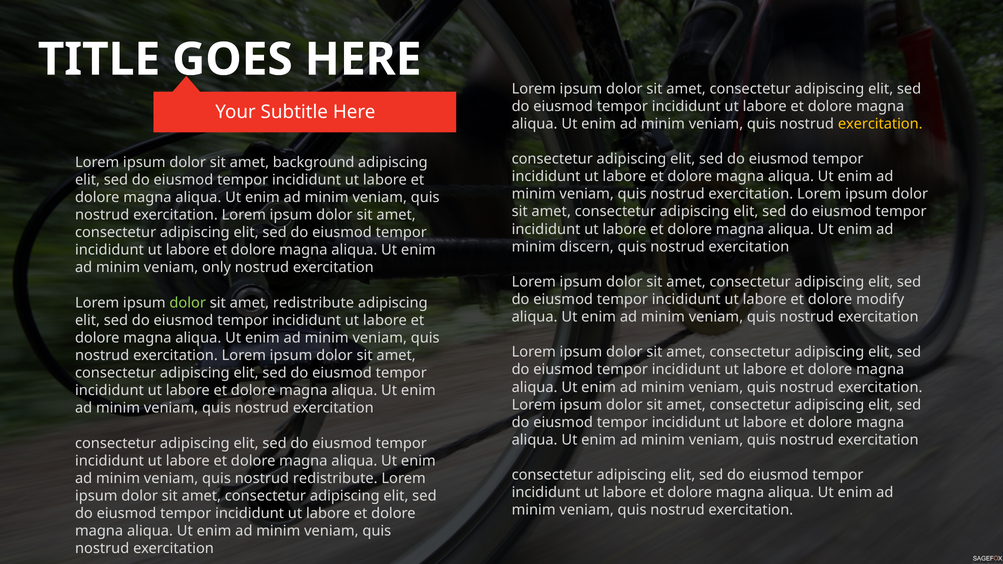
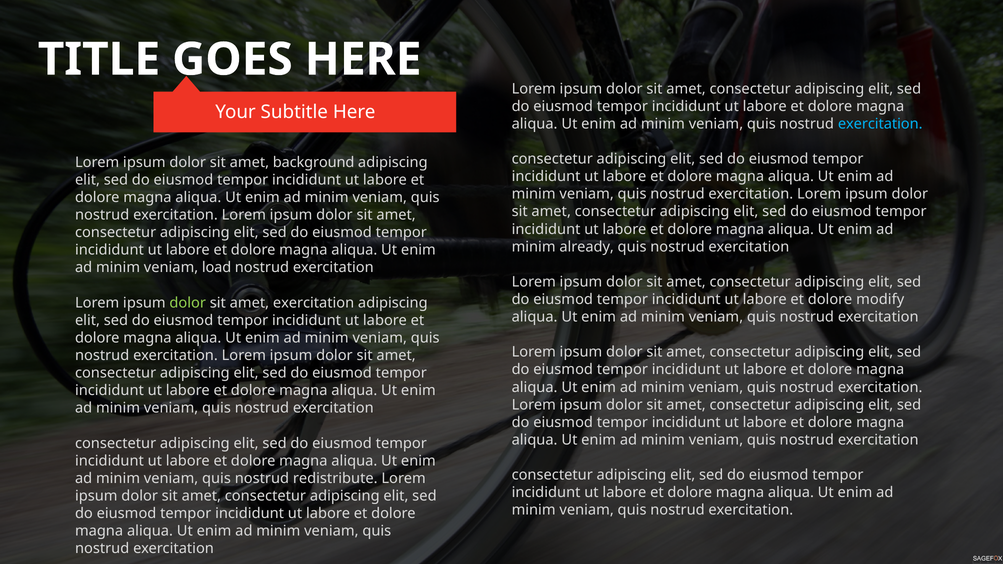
exercitation at (880, 124) colour: yellow -> light blue
discern: discern -> already
only: only -> load
amet redistribute: redistribute -> exercitation
